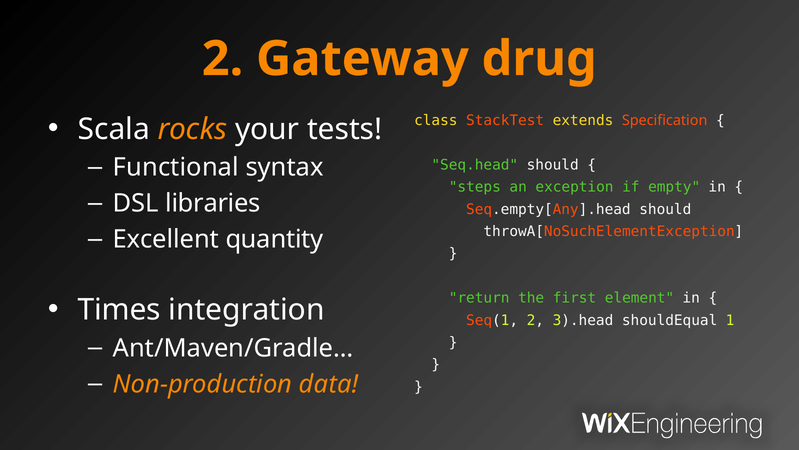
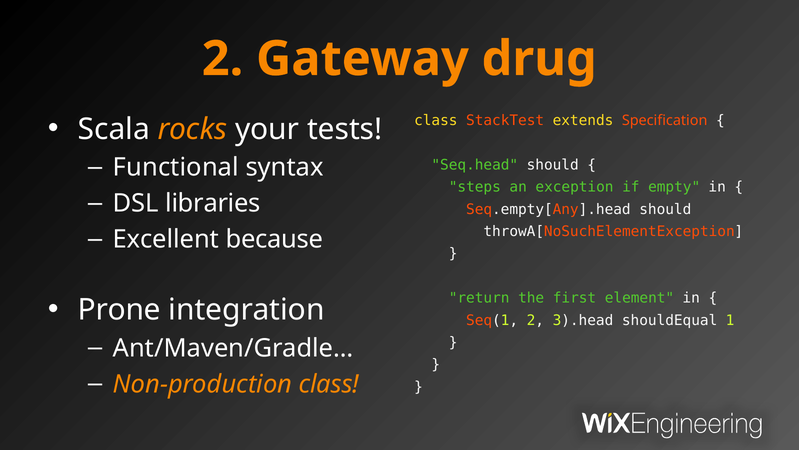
quantity: quantity -> because
Times: Times -> Prone
Non-production data: data -> class
